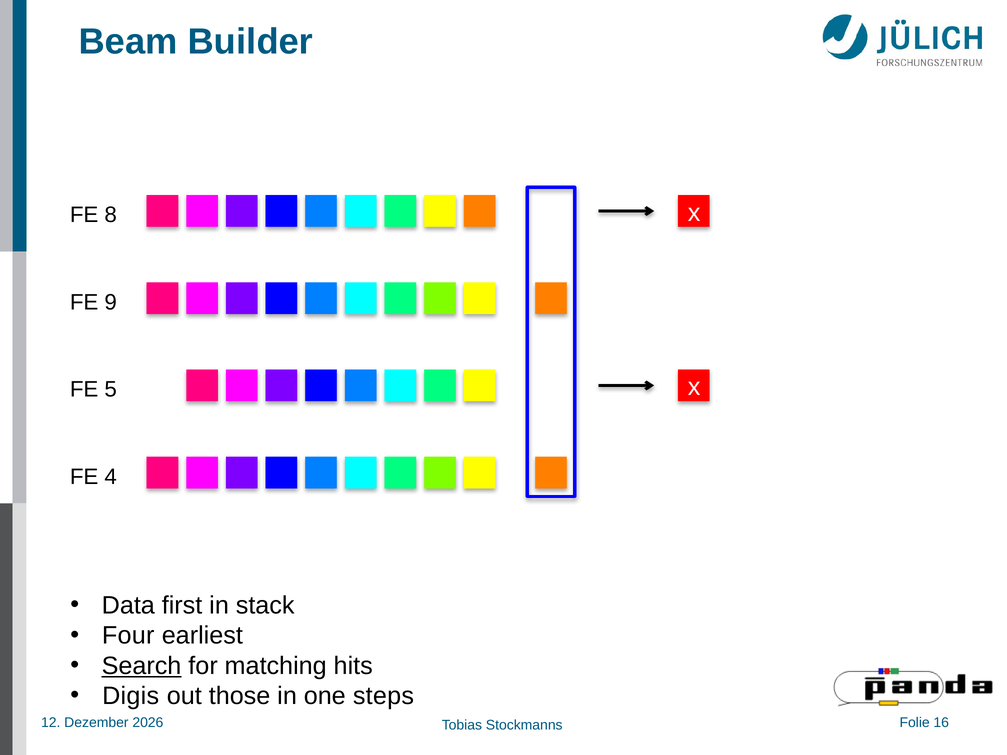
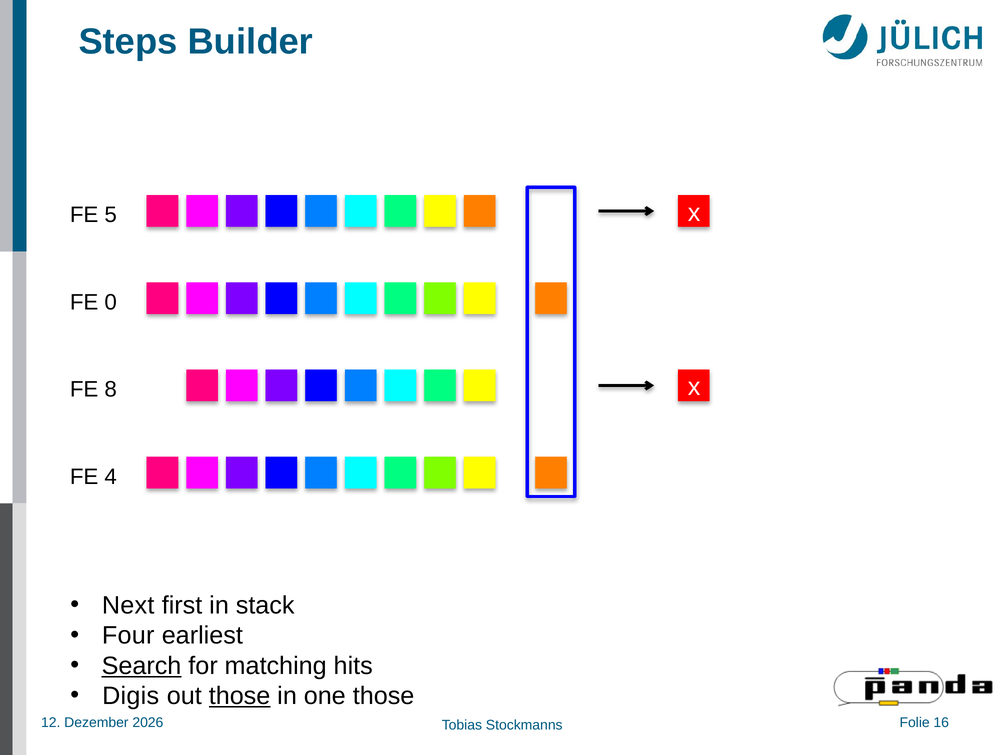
Beam: Beam -> Steps
8: 8 -> 5
9: 9 -> 0
5: 5 -> 8
Data: Data -> Next
those at (240, 696) underline: none -> present
one steps: steps -> those
